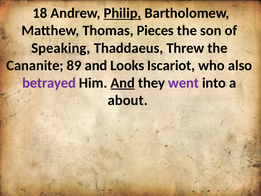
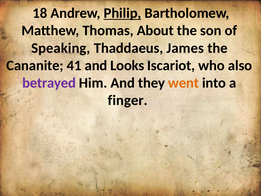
Pieces: Pieces -> About
Threw: Threw -> James
89: 89 -> 41
And at (123, 83) underline: present -> none
went colour: purple -> orange
about: about -> finger
